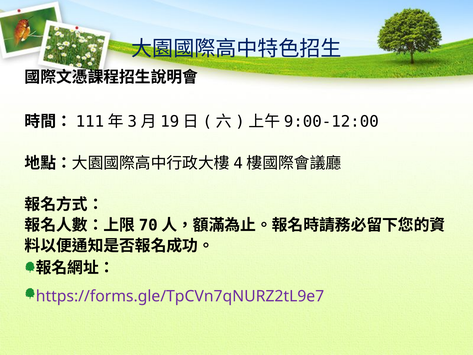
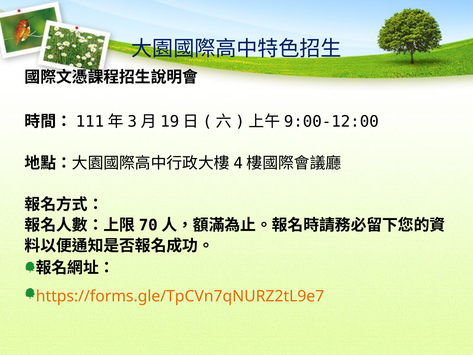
https://forms.gle/TpCVn7qNURZ2tL9e7 colour: purple -> orange
